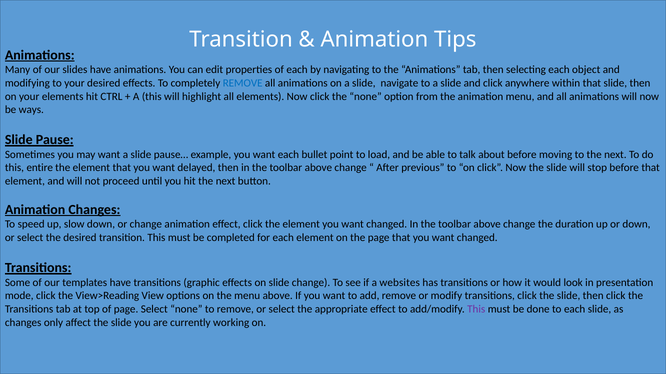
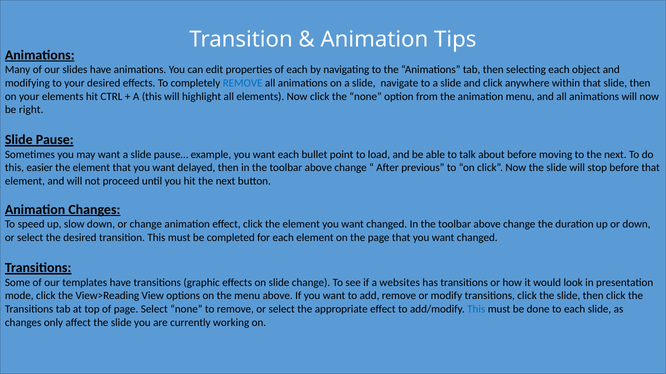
ways: ways -> right
entire: entire -> easier
This at (476, 310) colour: purple -> blue
